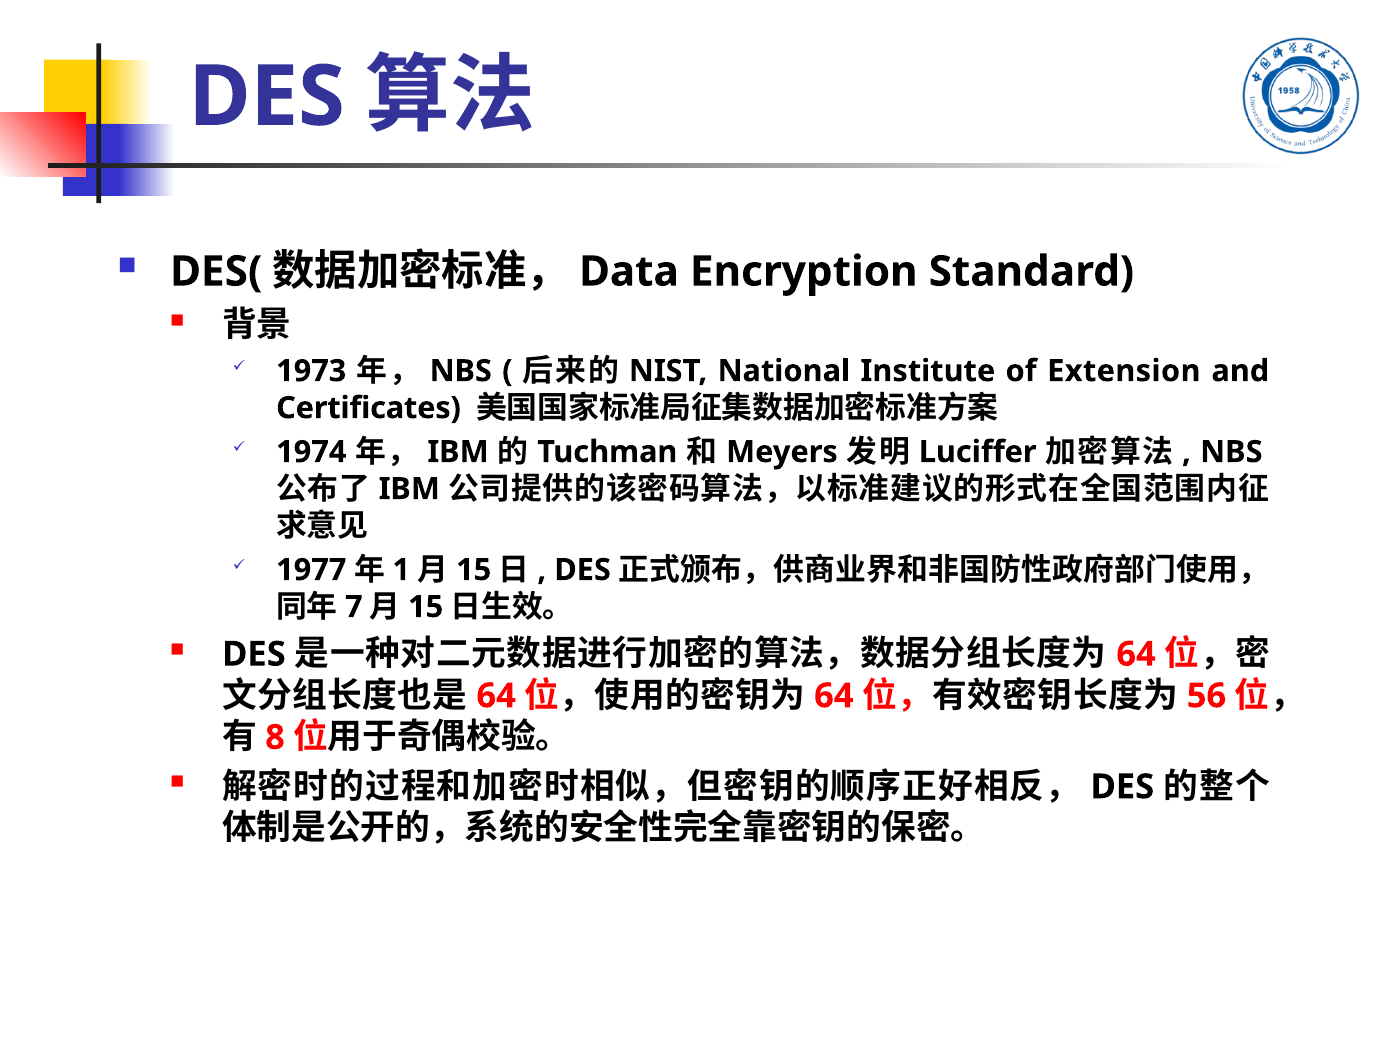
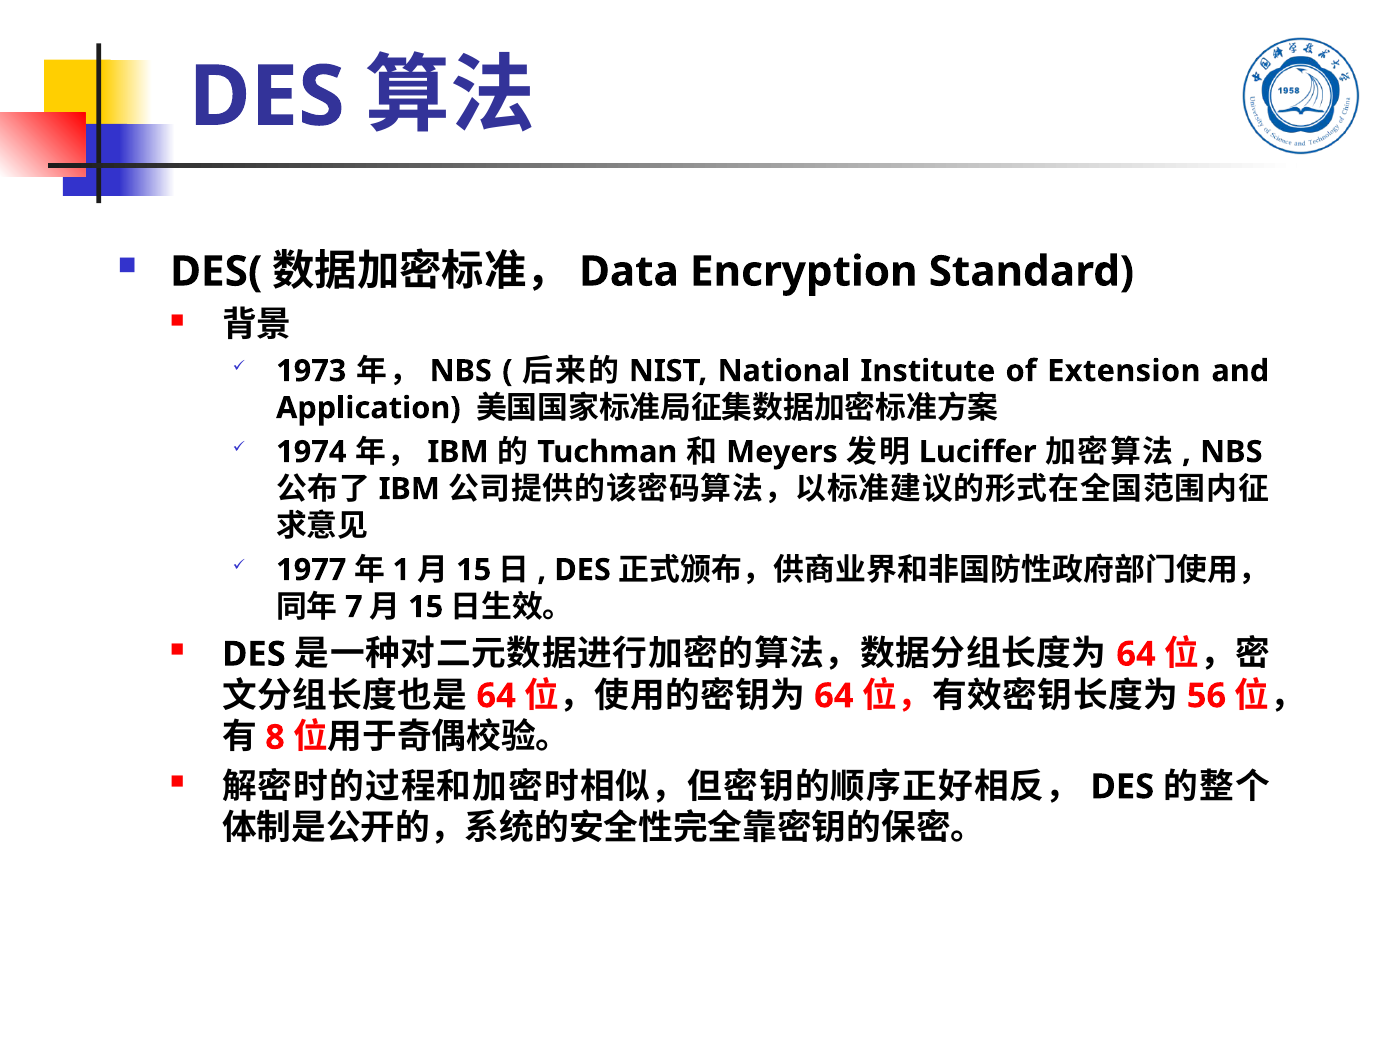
Certificates: Certificates -> Application
